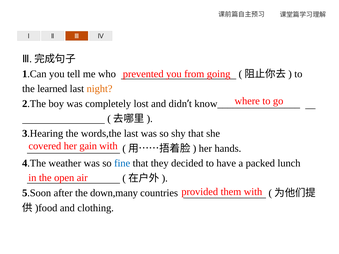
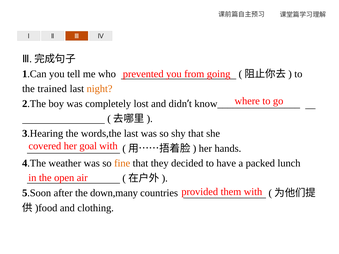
learned: learned -> trained
gain: gain -> goal
fine colour: blue -> orange
